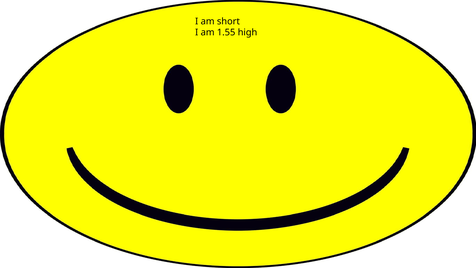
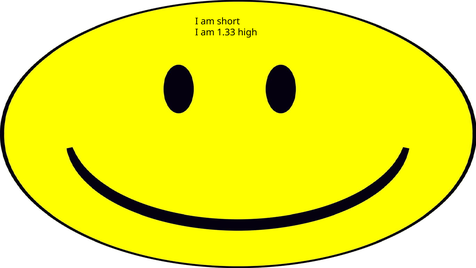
1.55: 1.55 -> 1.33
